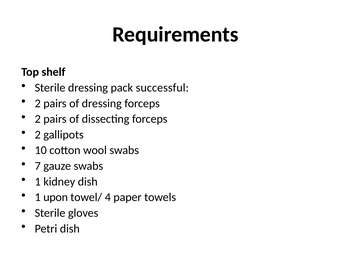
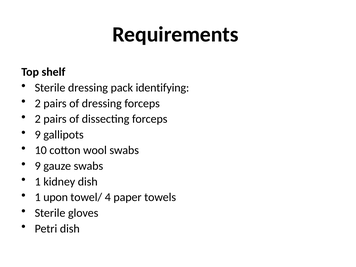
successful: successful -> identifying
2 at (38, 135): 2 -> 9
7 at (38, 166): 7 -> 9
